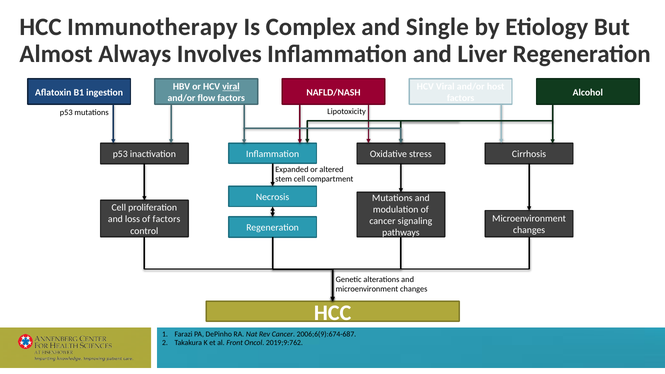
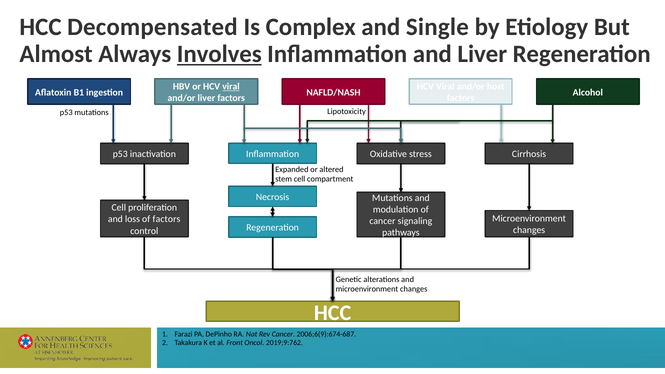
Immunotherapy: Immunotherapy -> Decompensated
Involves underline: none -> present
and/or flow: flow -> liver
